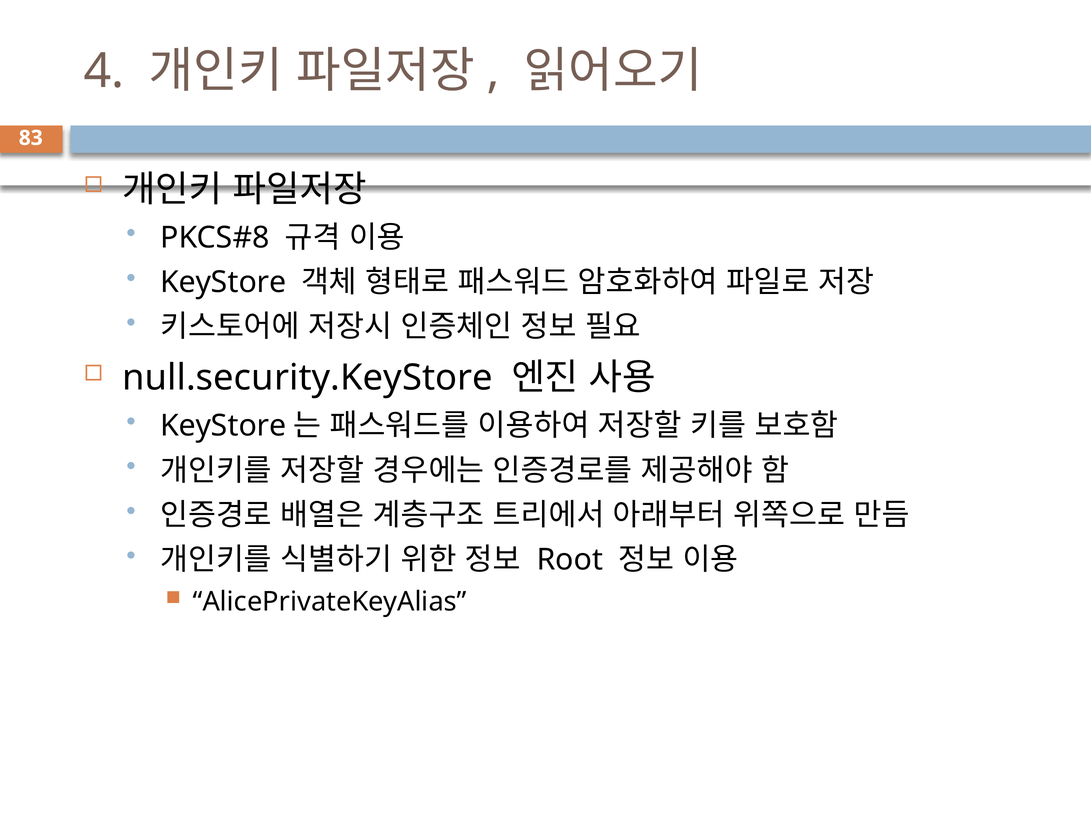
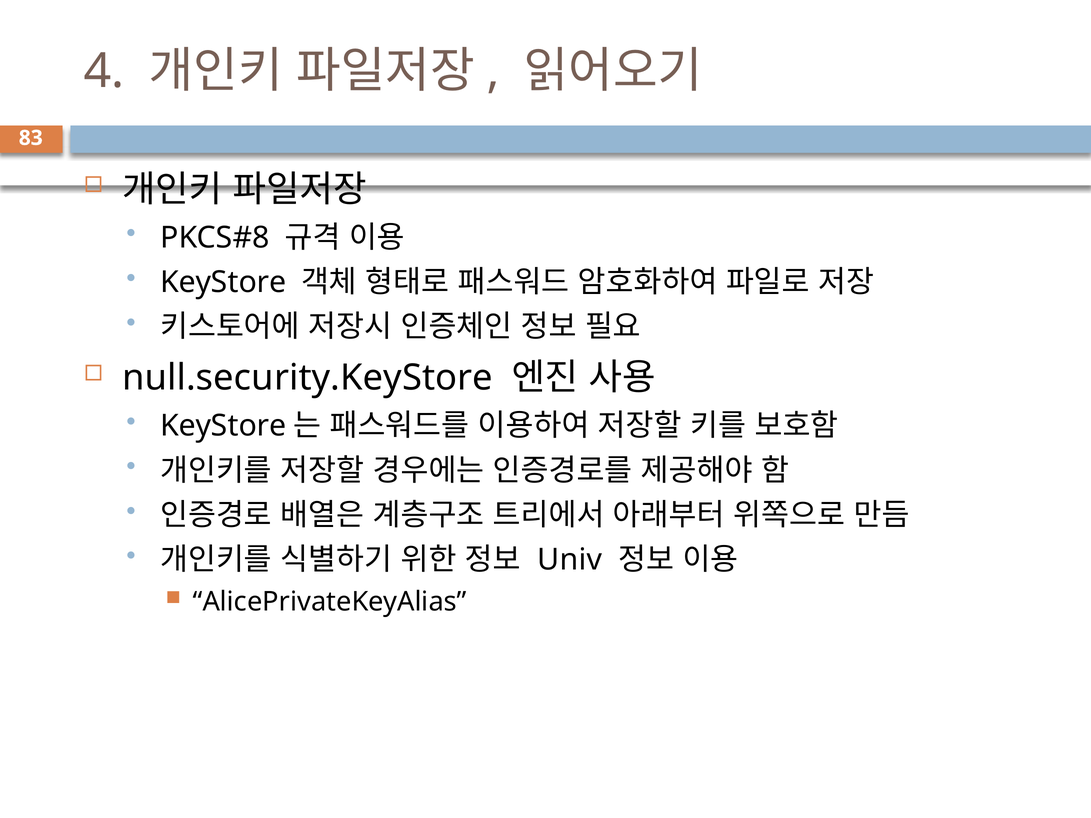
Root: Root -> Univ
